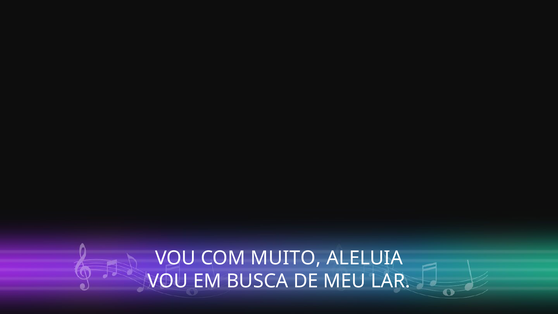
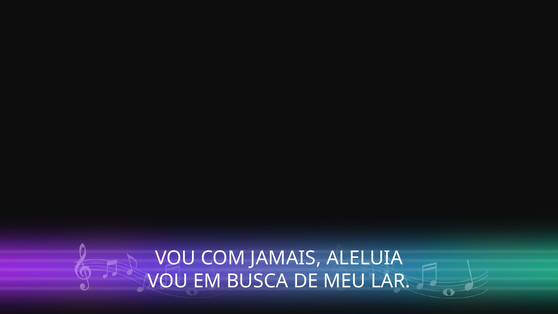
MUITO: MUITO -> JAMAIS
